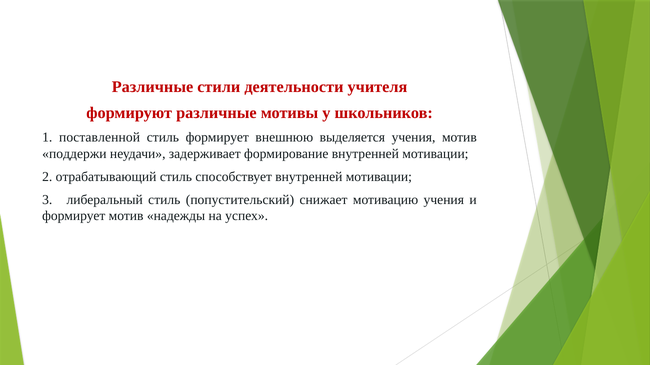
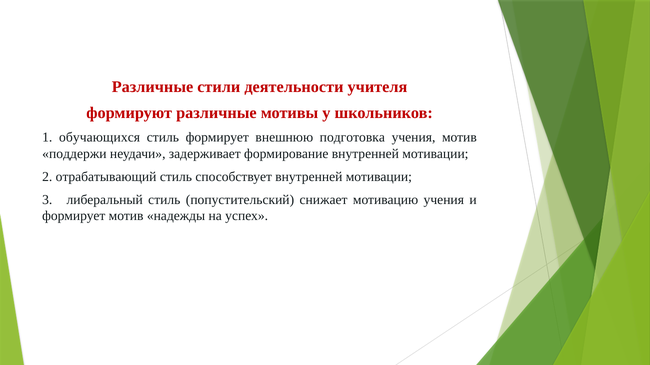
поставленной: поставленной -> обучающихся
выделяется: выделяется -> подготовка
